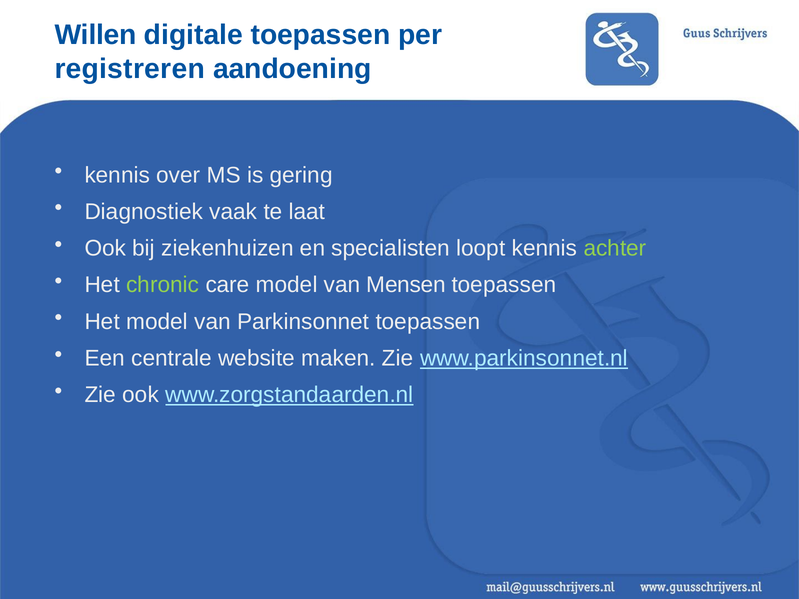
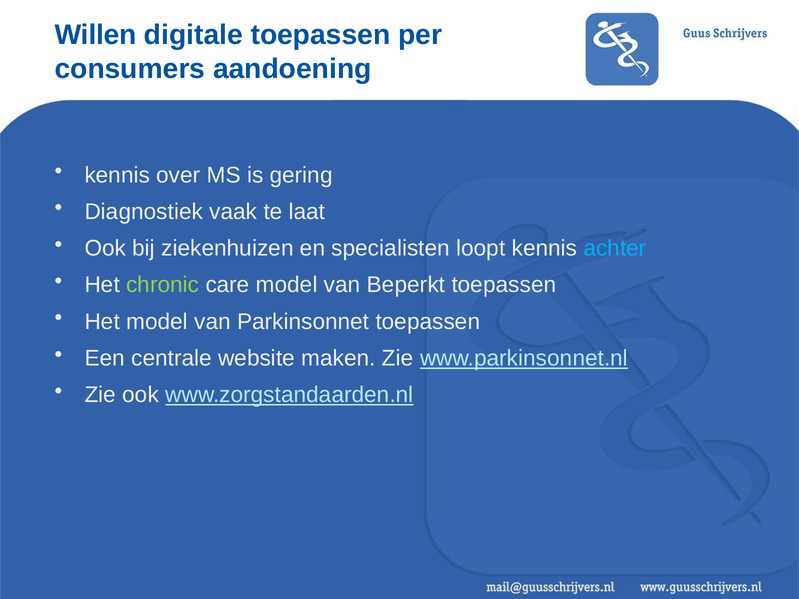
registreren: registreren -> consumers
achter colour: light green -> light blue
Mensen: Mensen -> Beperkt
